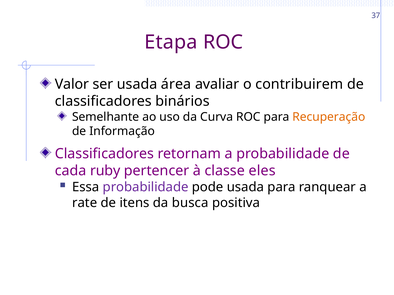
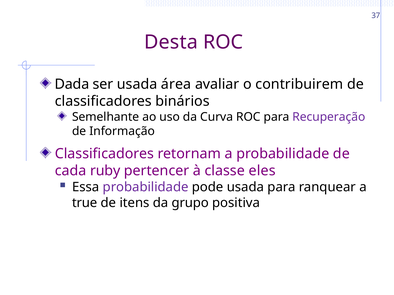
Etapa: Etapa -> Desta
Valor: Valor -> Dada
Recuperação colour: orange -> purple
rate: rate -> true
busca: busca -> grupo
